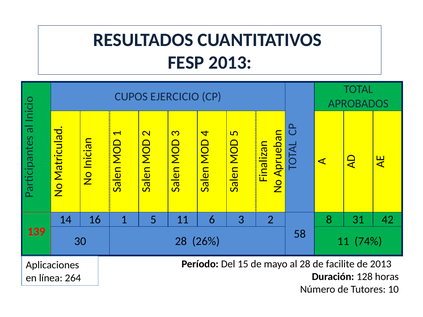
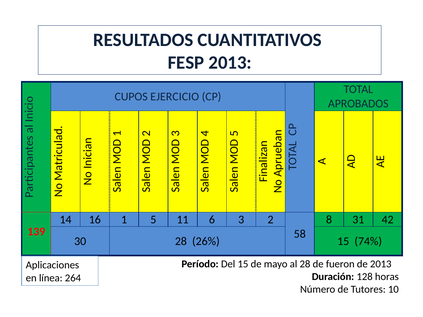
26% 11: 11 -> 15
facilite: facilite -> fueron
